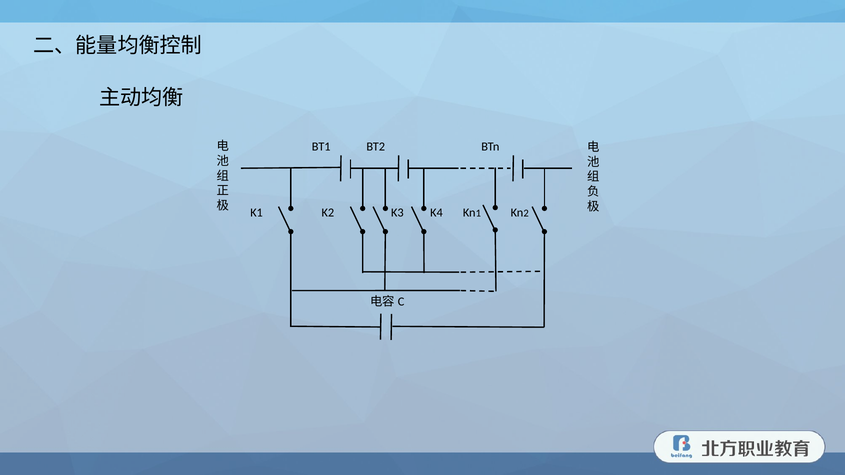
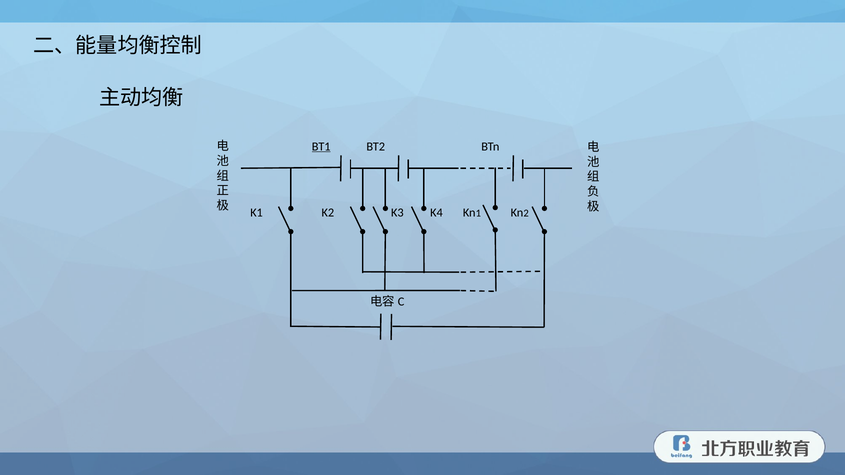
BT1 underline: none -> present
